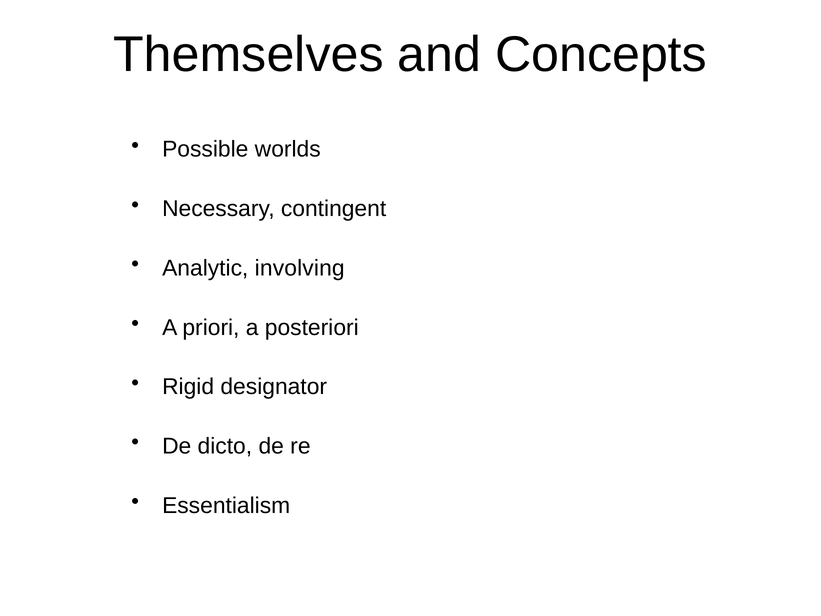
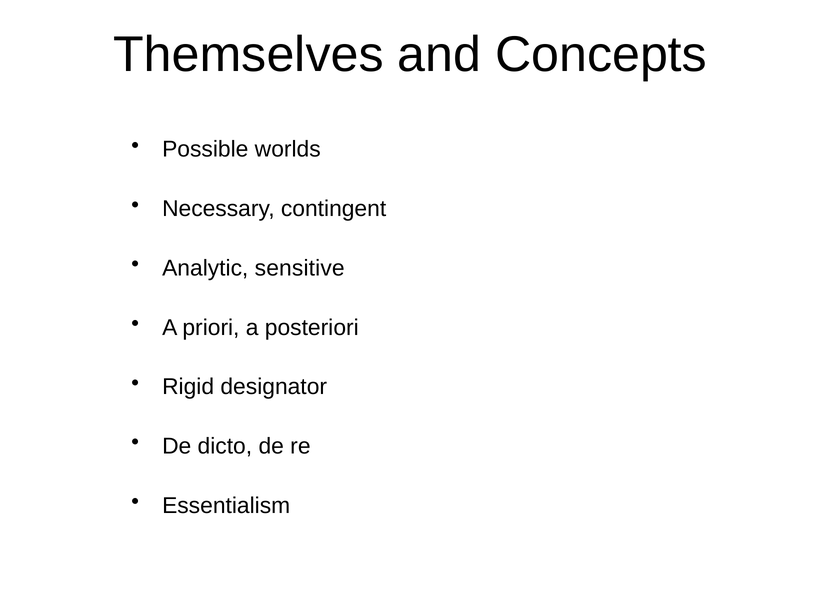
involving: involving -> sensitive
